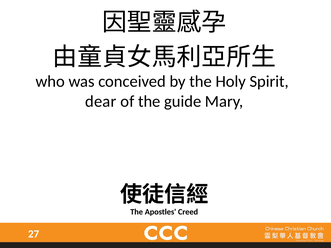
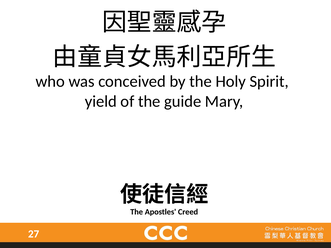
dear: dear -> yield
